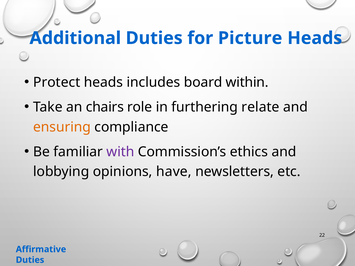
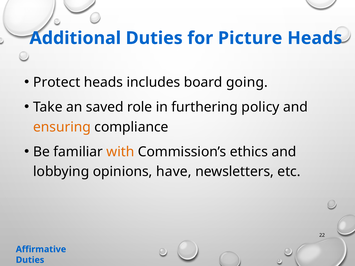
within: within -> going
chairs: chairs -> saved
relate: relate -> policy
with colour: purple -> orange
